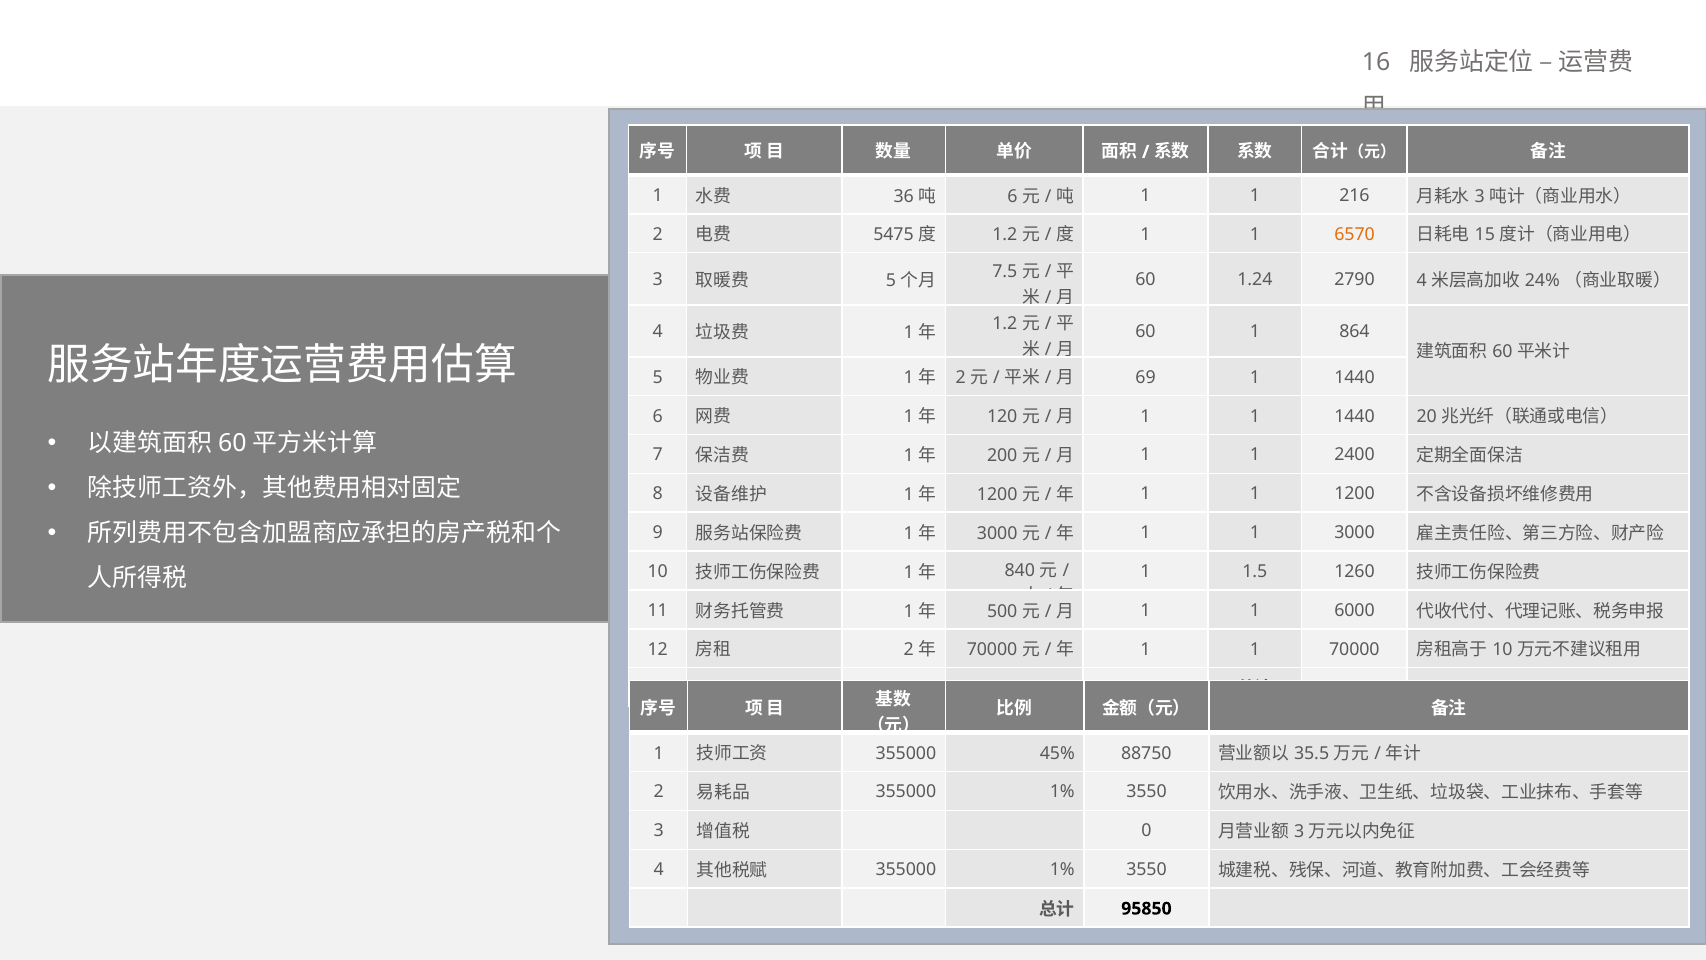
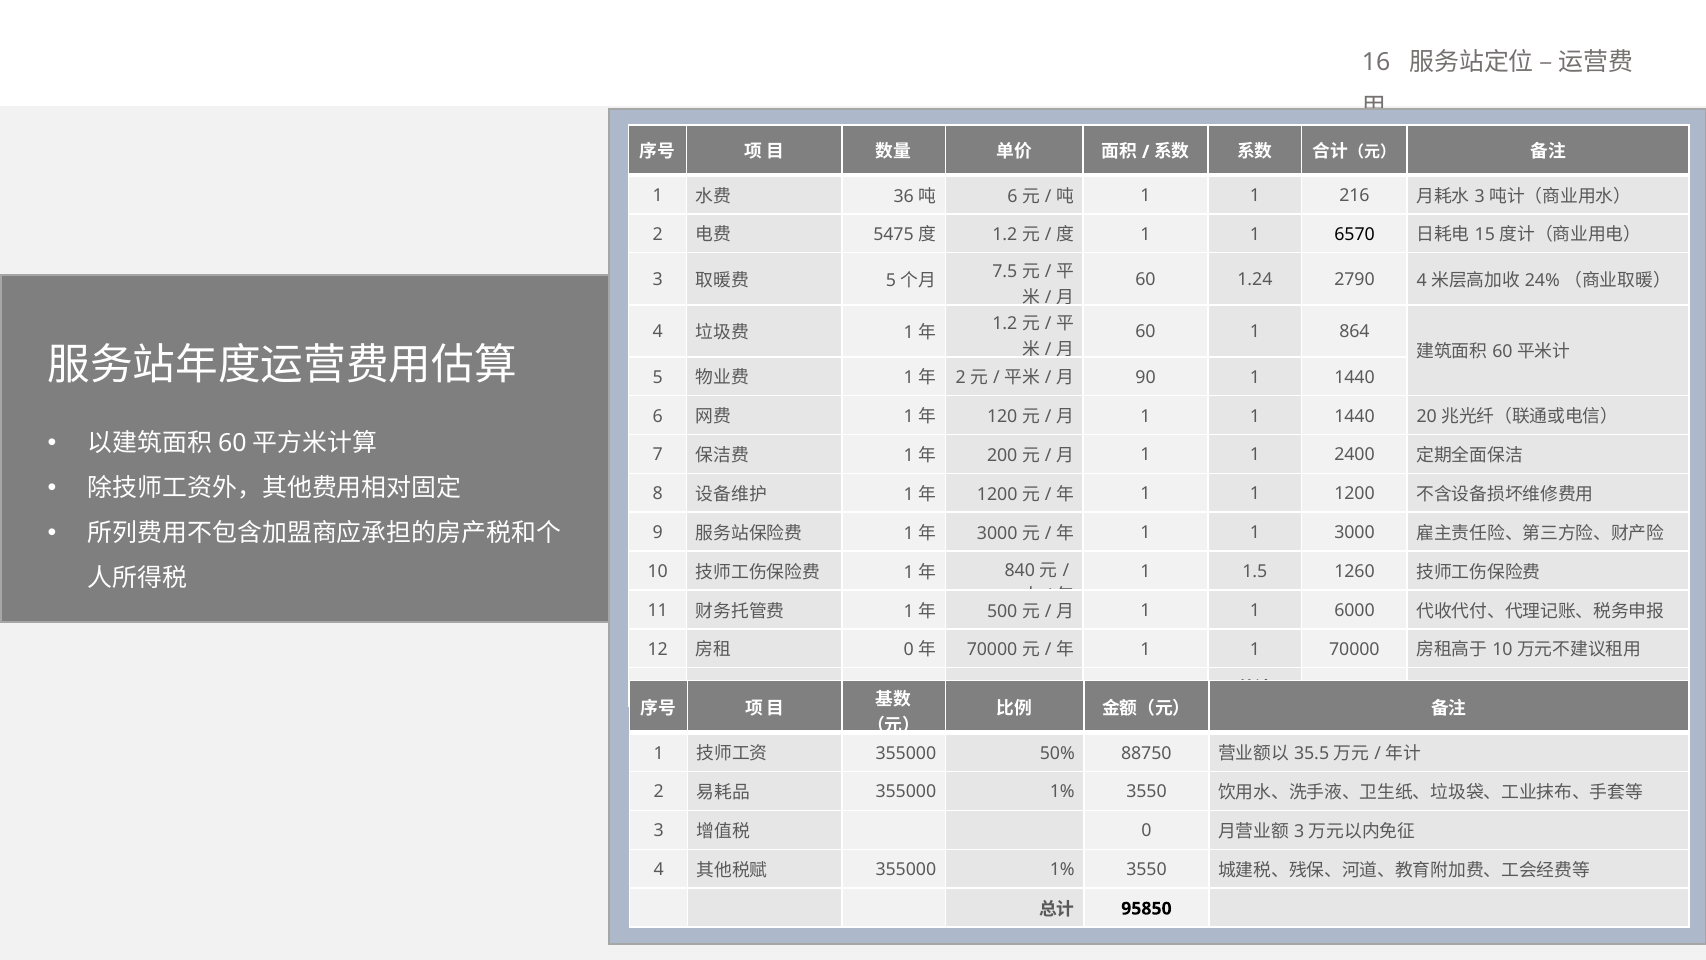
6570 colour: orange -> black
69: 69 -> 90
2 at (909, 650): 2 -> 0
45%: 45% -> 50%
